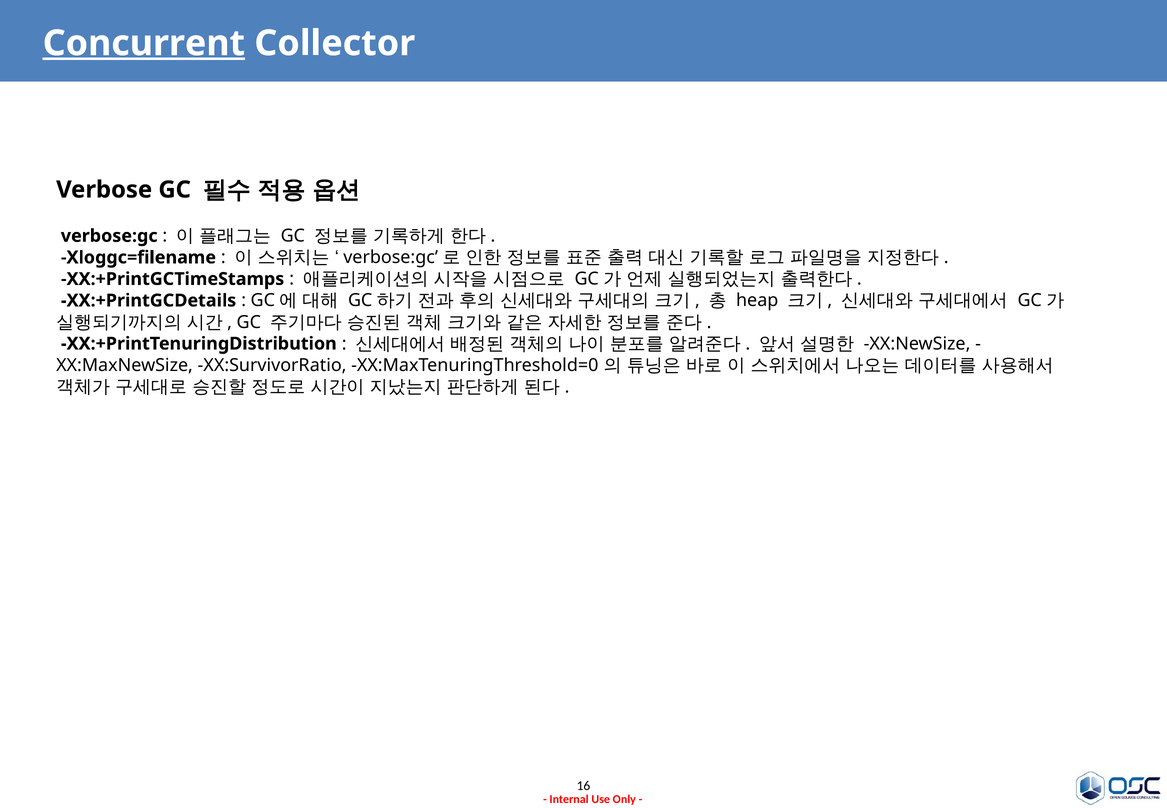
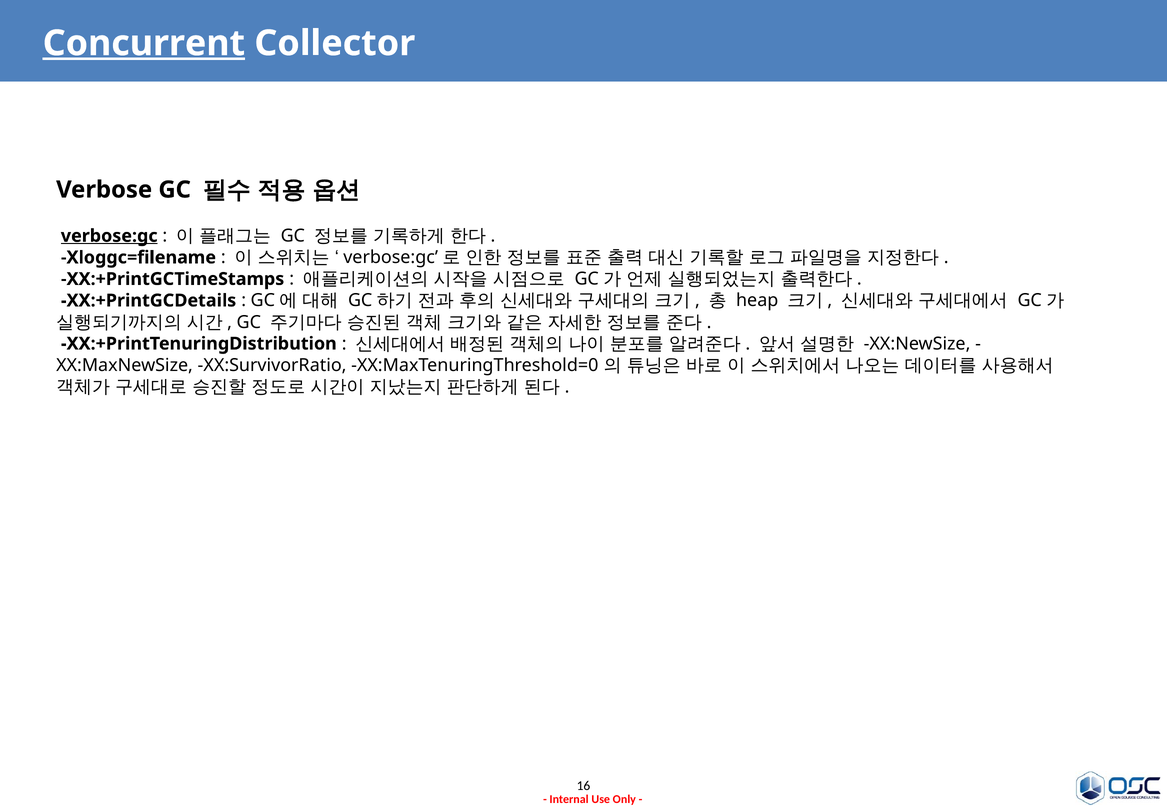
verbose:gc underline: none -> present
